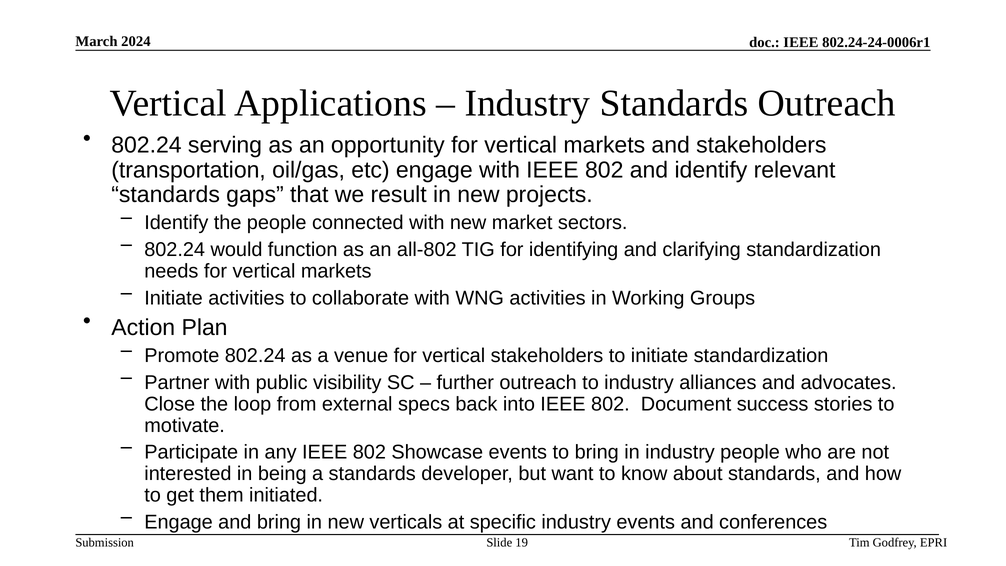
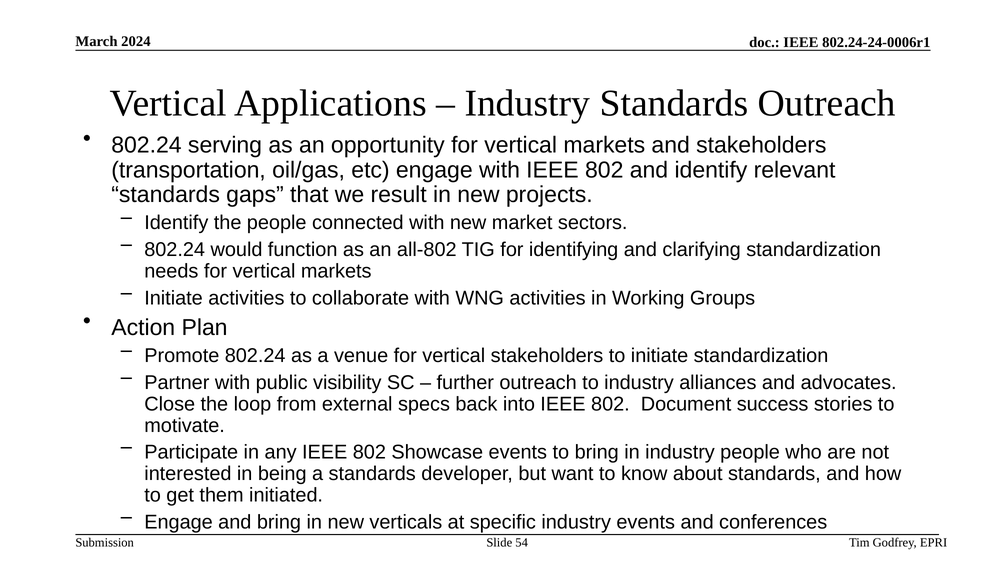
19: 19 -> 54
